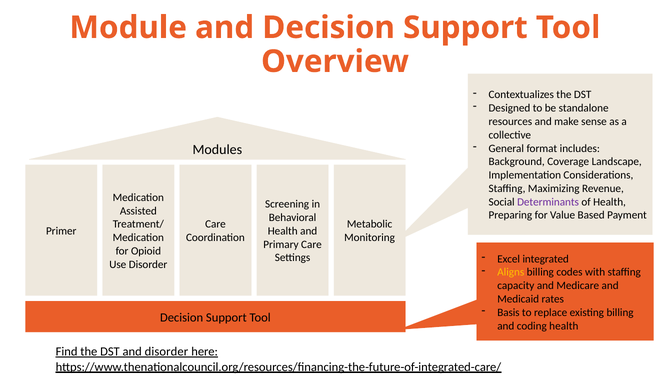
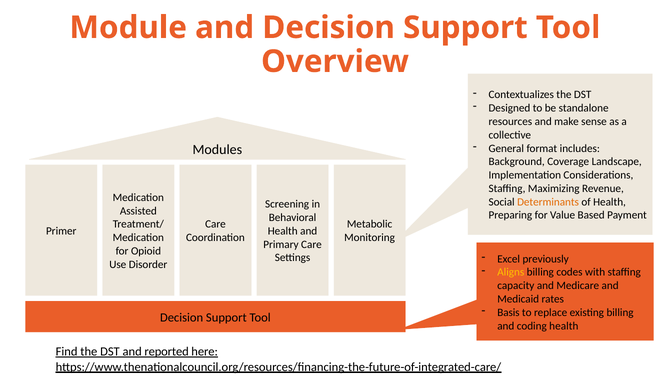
Determinants colour: purple -> orange
integrated: integrated -> previously
and disorder: disorder -> reported
